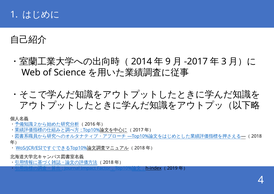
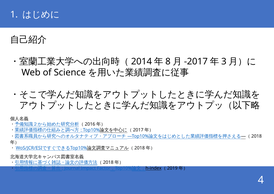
9: 9 -> 8
